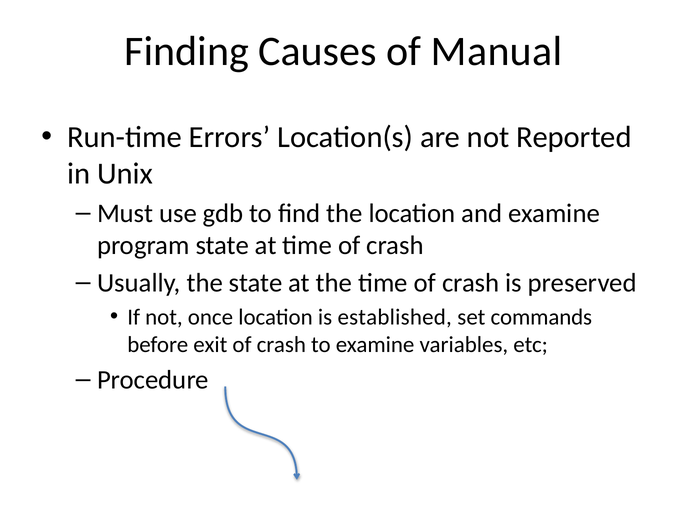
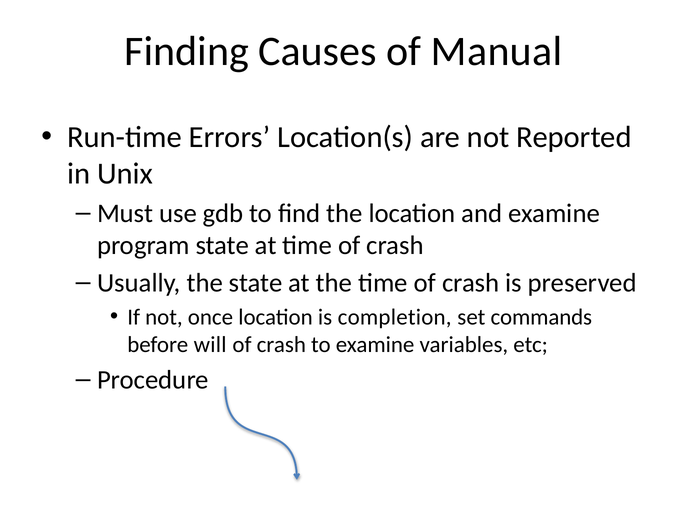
established: established -> completion
exit: exit -> will
